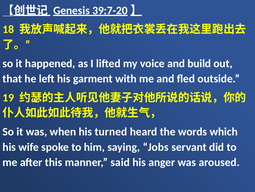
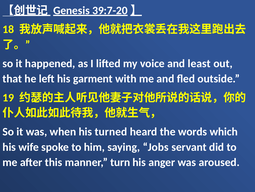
build: build -> least
said: said -> turn
